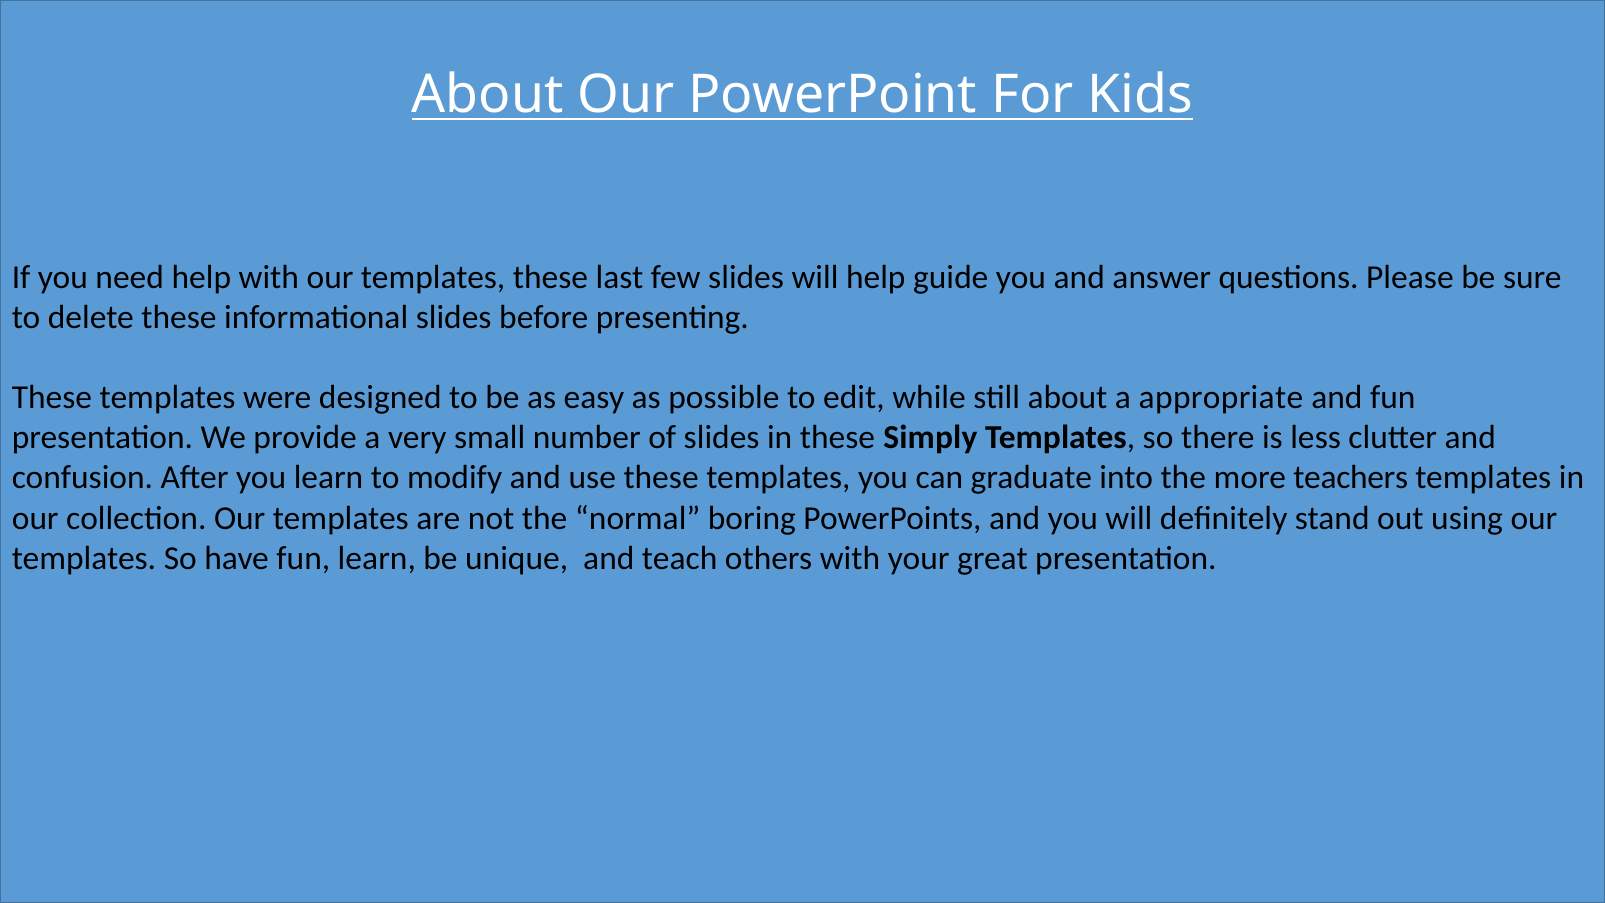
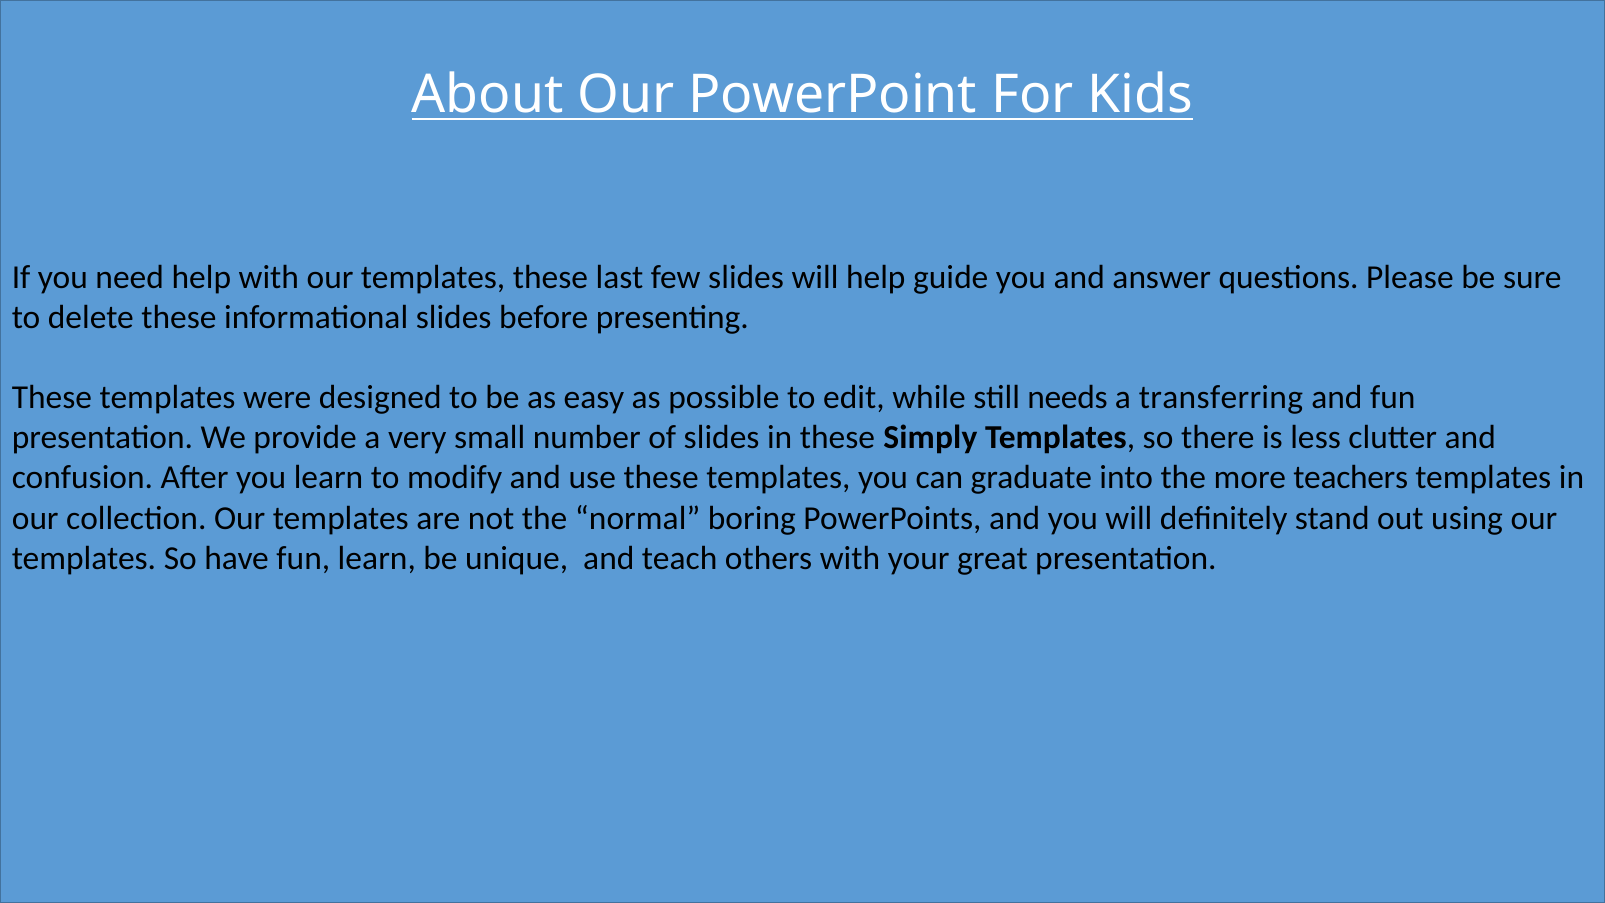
still about: about -> needs
appropriate: appropriate -> transferring
